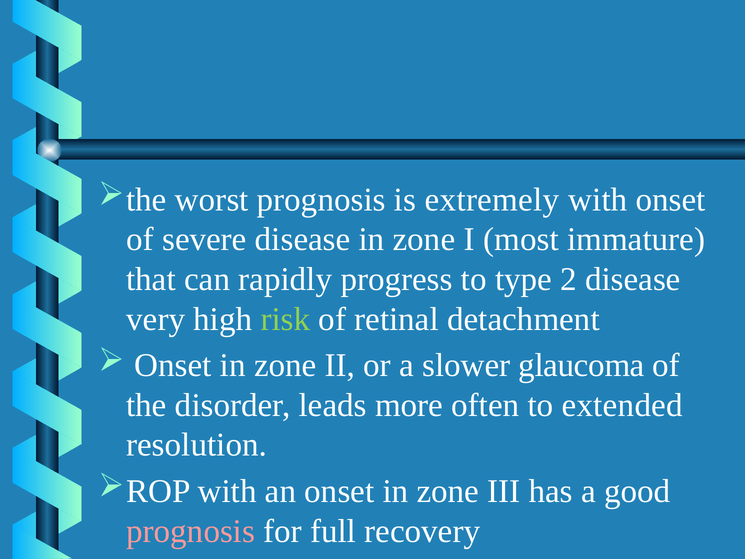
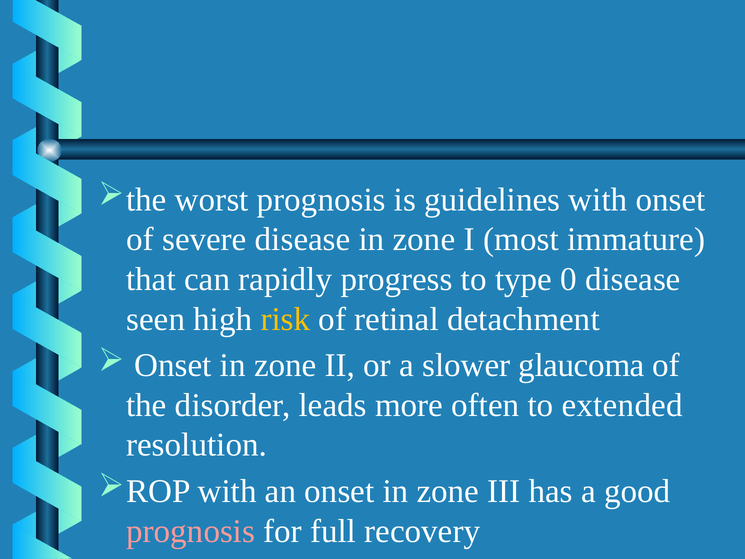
extremely: extremely -> guidelines
2: 2 -> 0
very: very -> seen
risk colour: light green -> yellow
